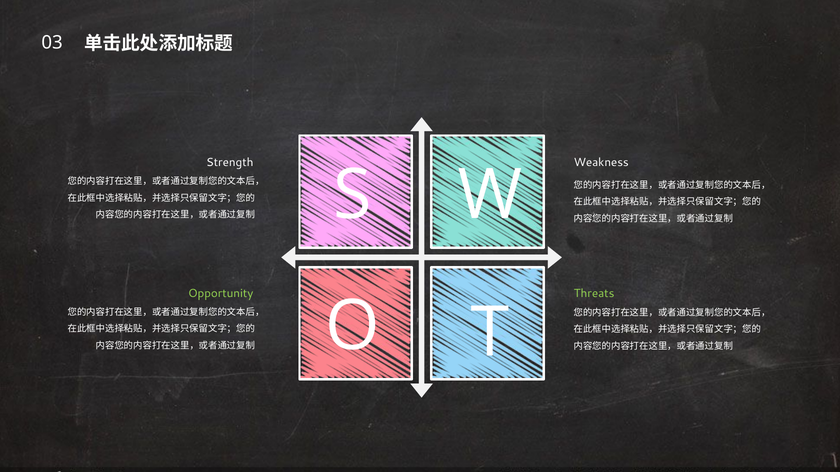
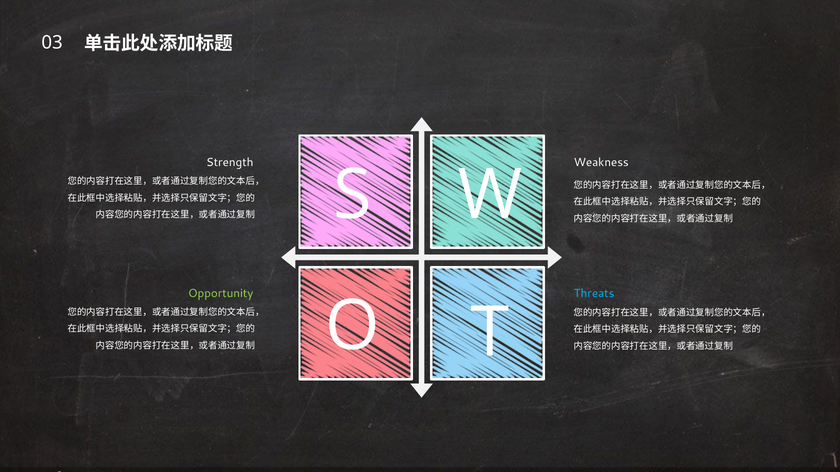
Threats colour: light green -> light blue
